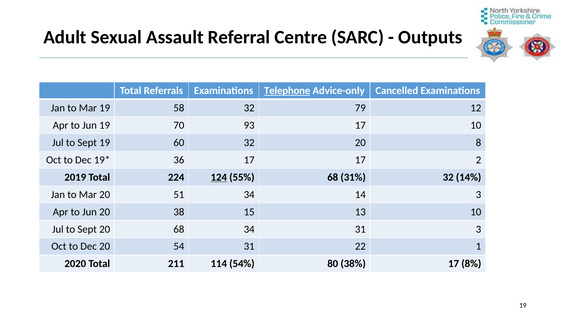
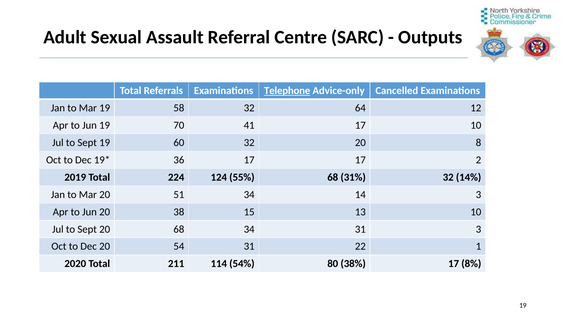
79: 79 -> 64
93: 93 -> 41
124 underline: present -> none
